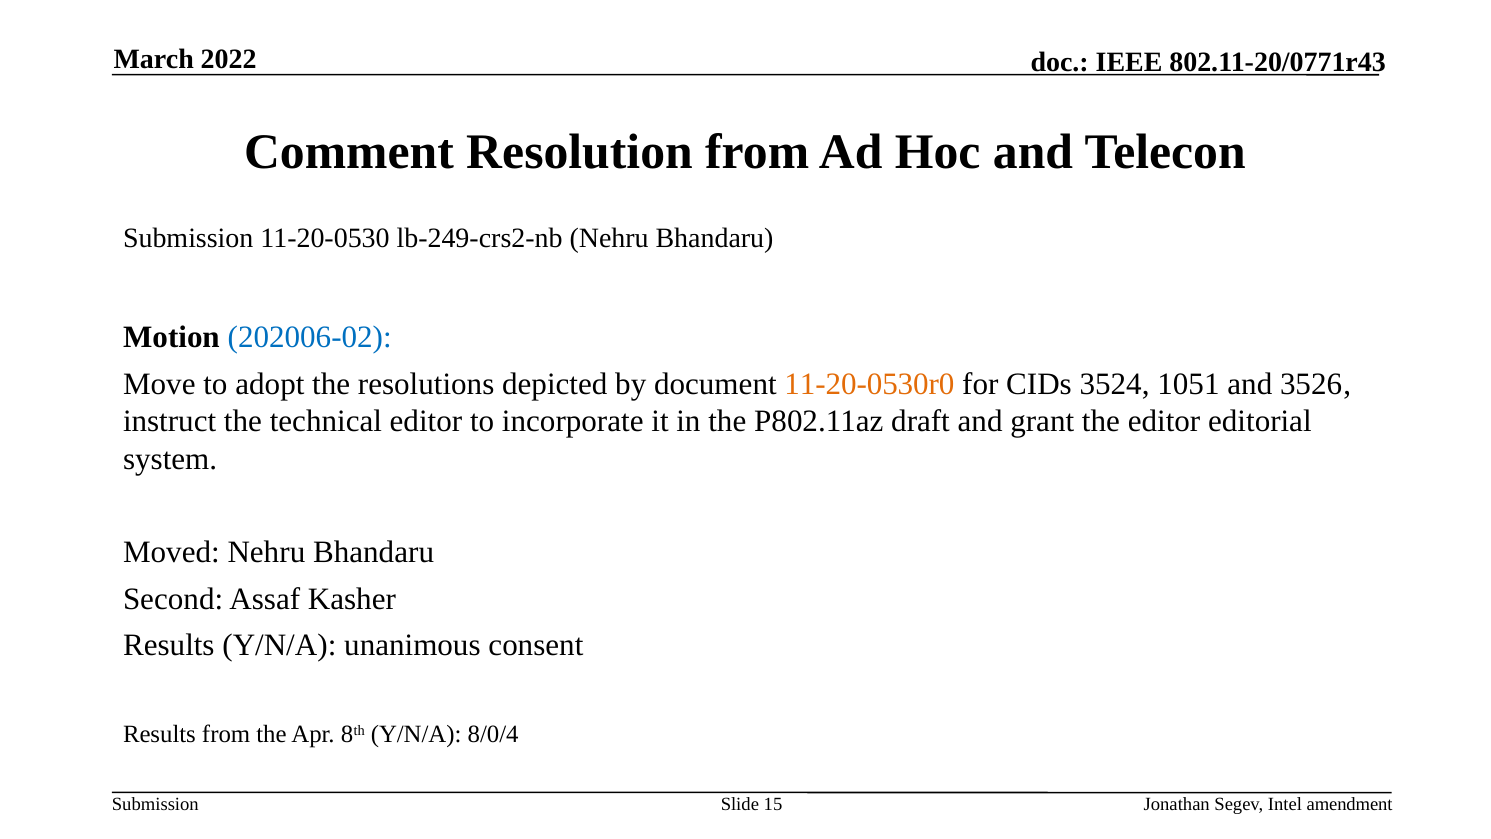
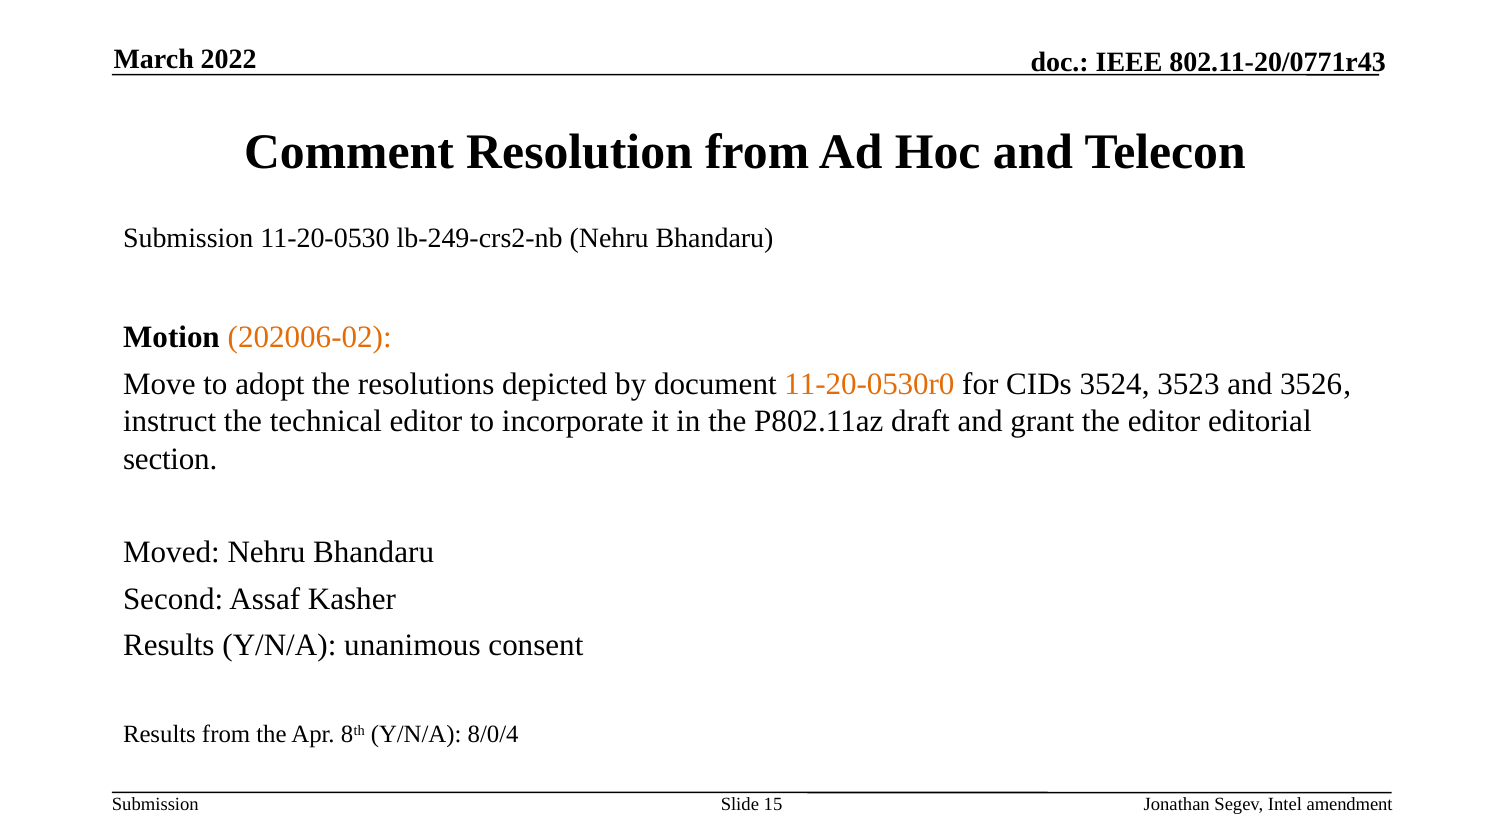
202006-02 colour: blue -> orange
1051: 1051 -> 3523
system: system -> section
